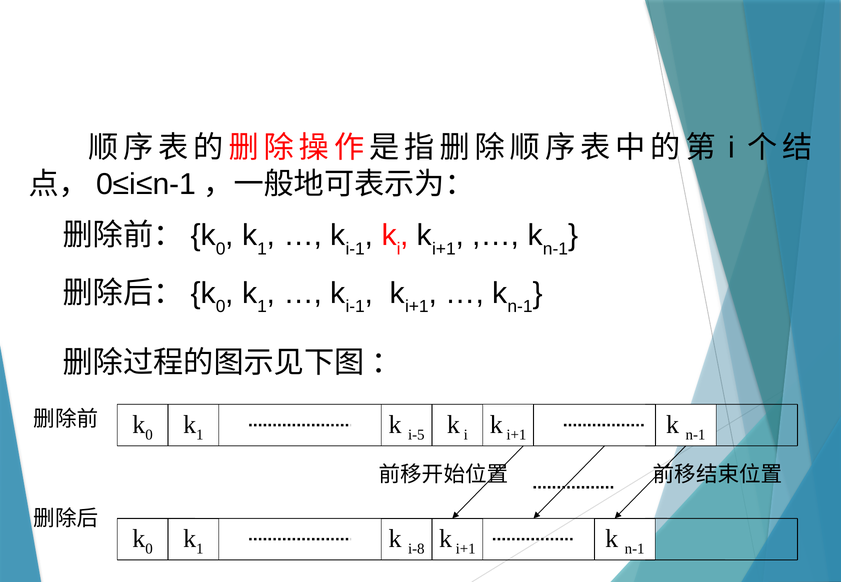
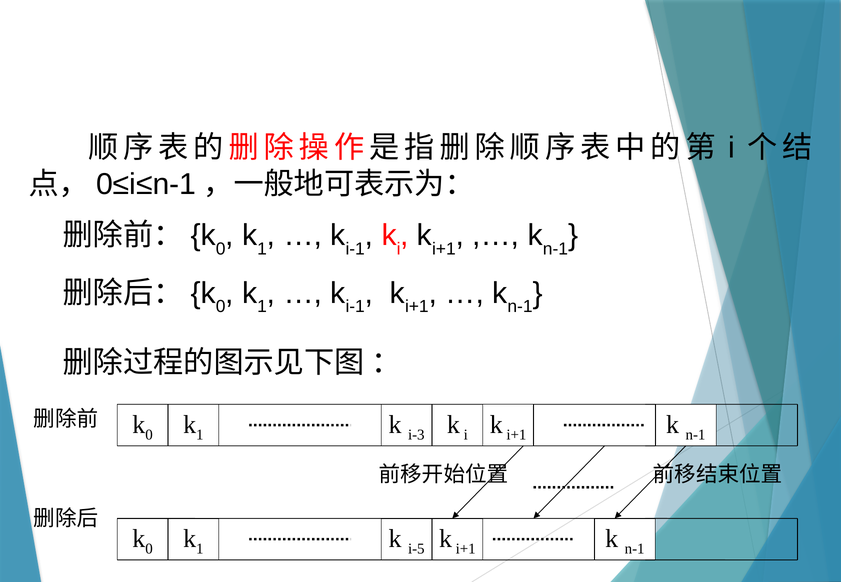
i-5: i-5 -> i-3
i-8: i-8 -> i-5
